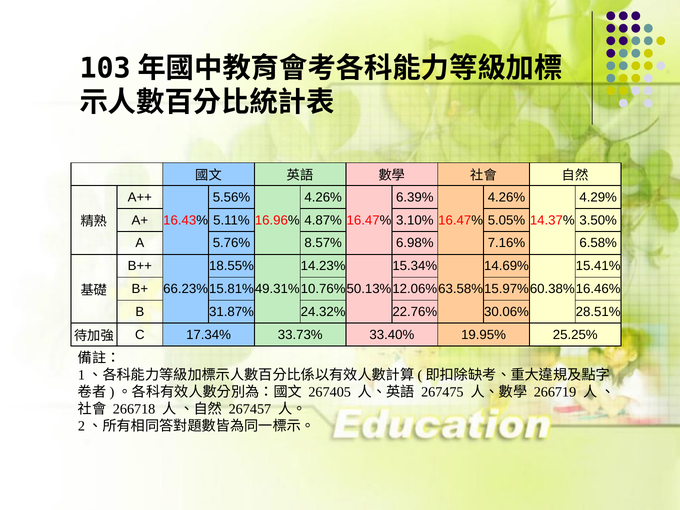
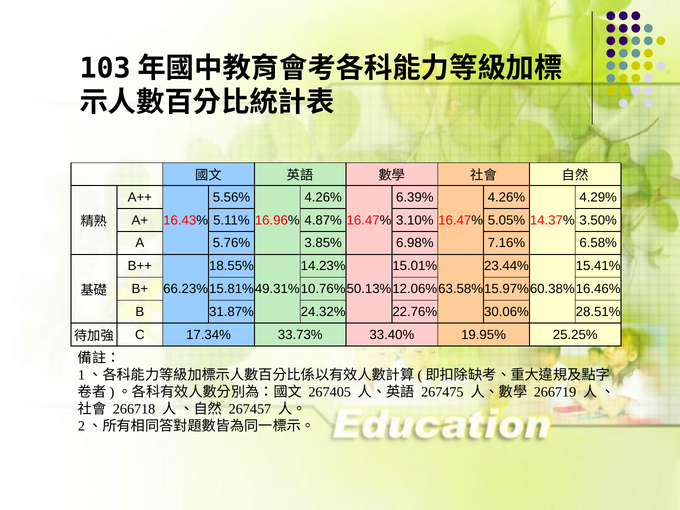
8.57%: 8.57% -> 3.85%
15.34%: 15.34% -> 15.01%
14.69%: 14.69% -> 23.44%
